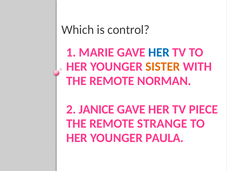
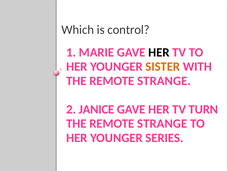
HER at (159, 52) colour: blue -> black
NORMAN at (164, 81): NORMAN -> STRANGE
PIECE: PIECE -> TURN
PAULA: PAULA -> SERIES
